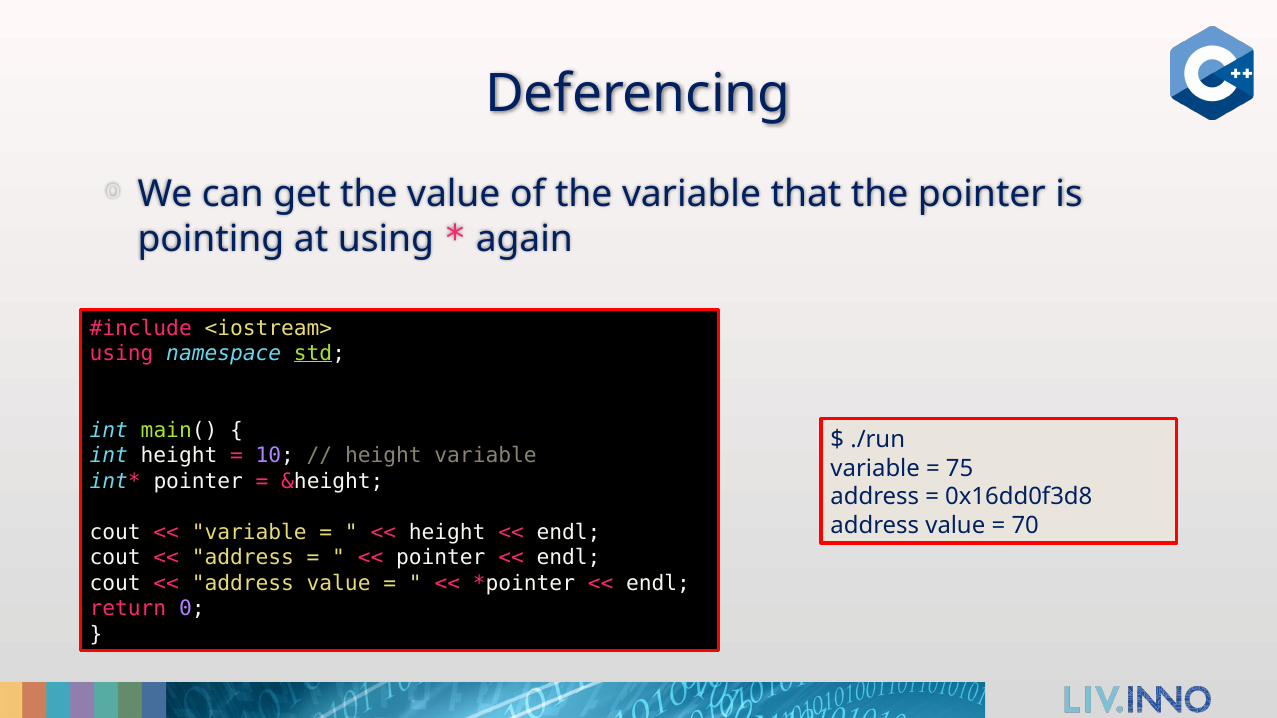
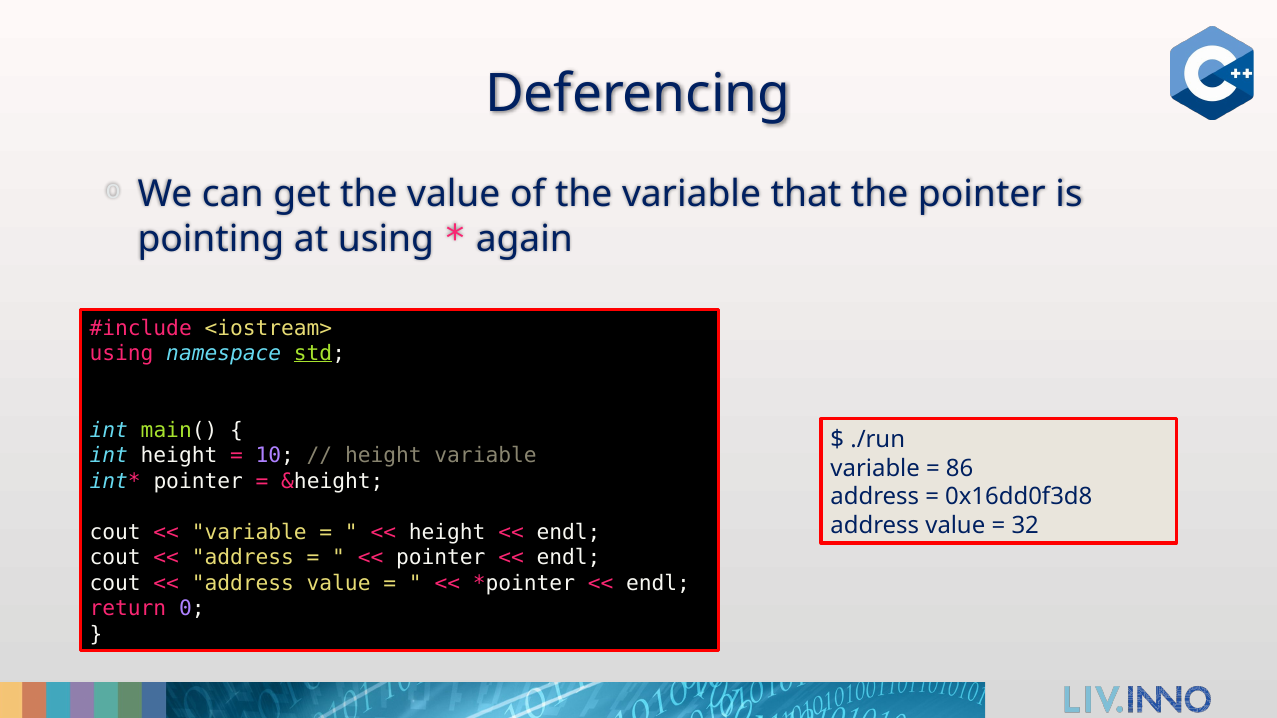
75: 75 -> 86
70: 70 -> 32
